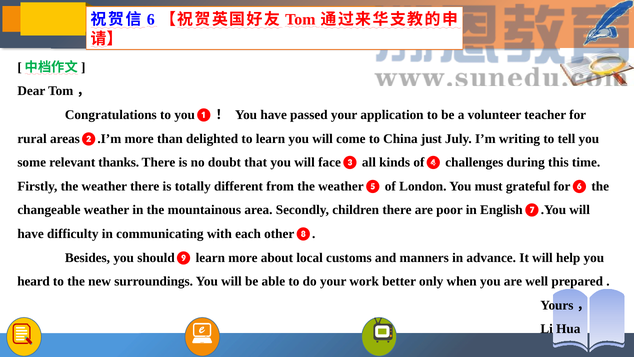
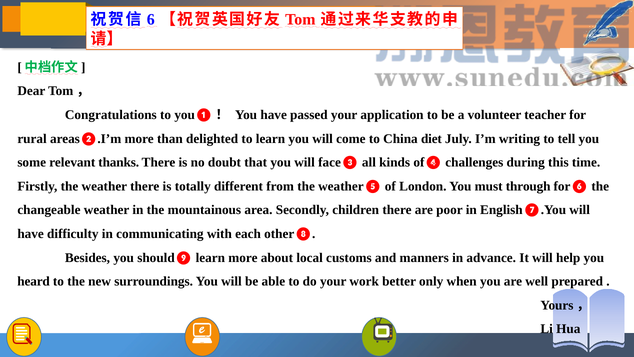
just: just -> diet
grateful: grateful -> through
